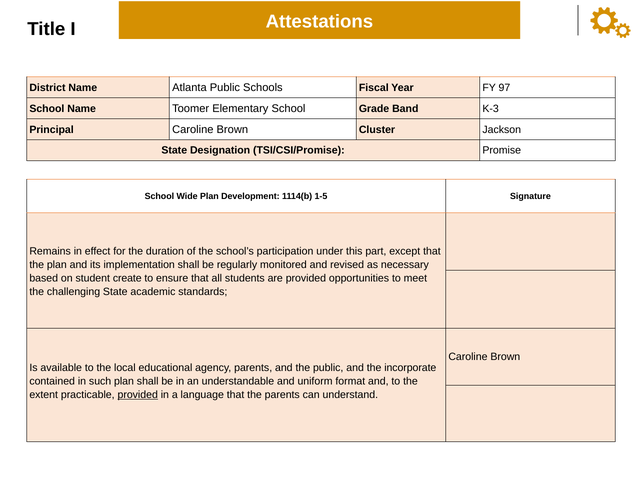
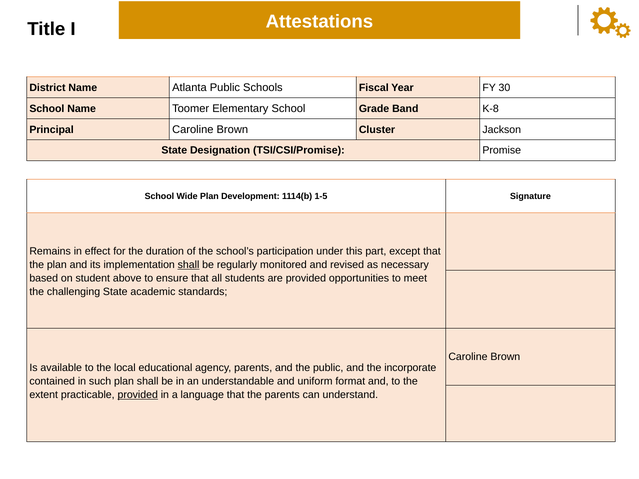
97: 97 -> 30
K-3: K-3 -> K-8
shall at (189, 265) underline: none -> present
create: create -> above
